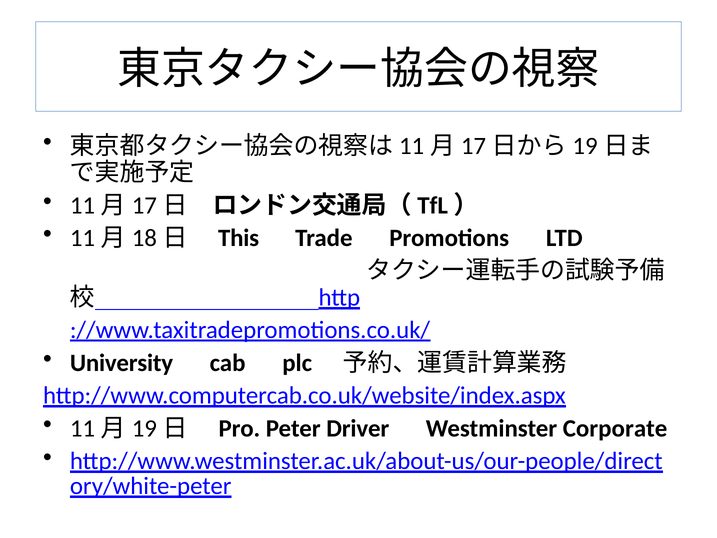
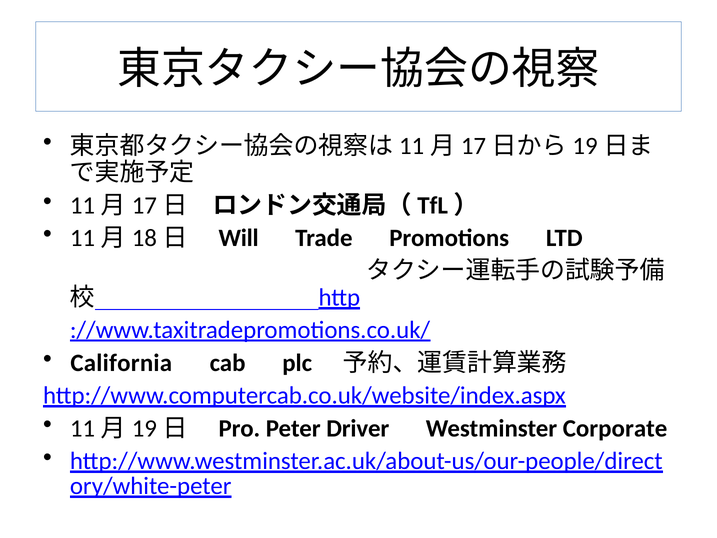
This: This -> Will
University: University -> California
